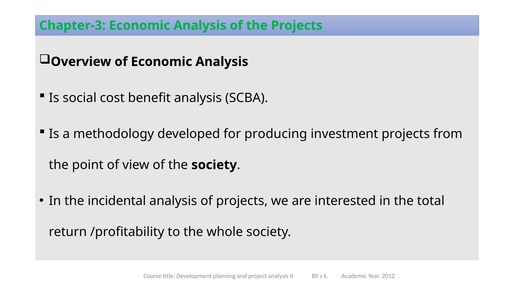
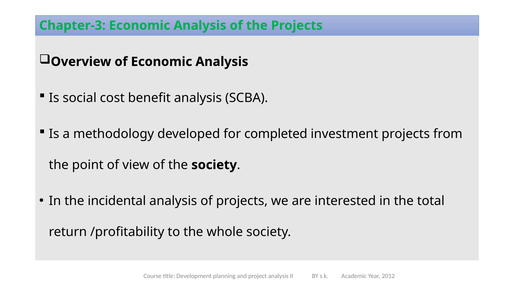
producing: producing -> completed
